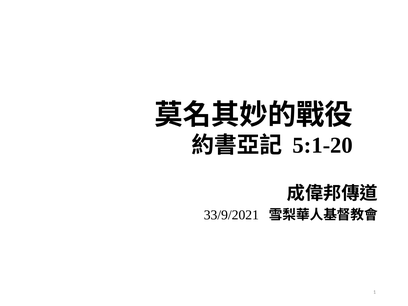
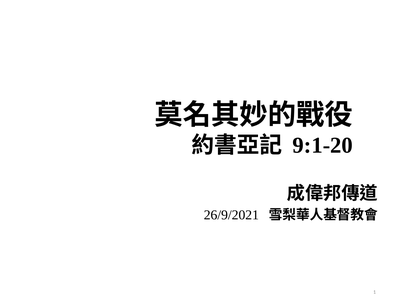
5:1-20: 5:1-20 -> 9:1-20
33/9/2021: 33/9/2021 -> 26/9/2021
